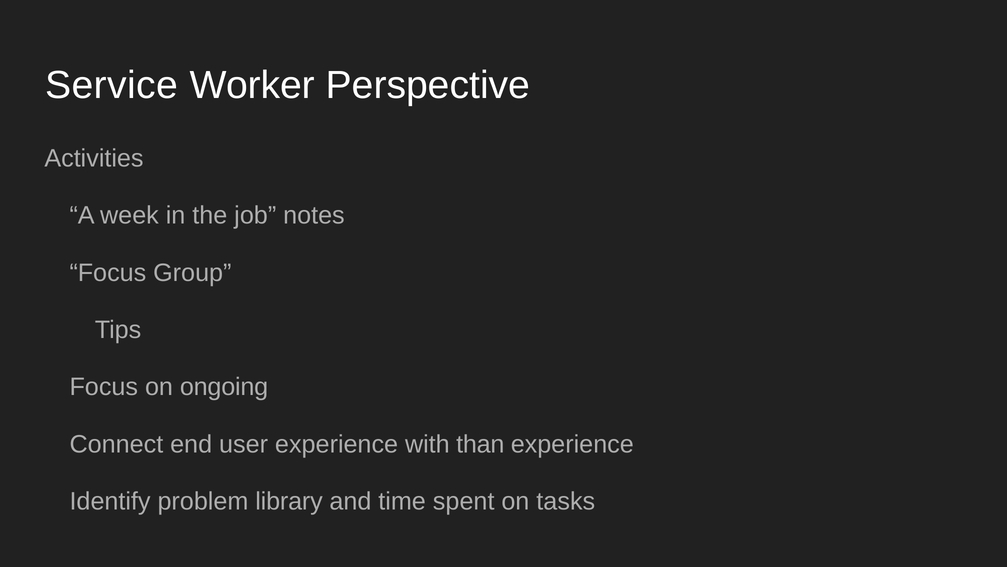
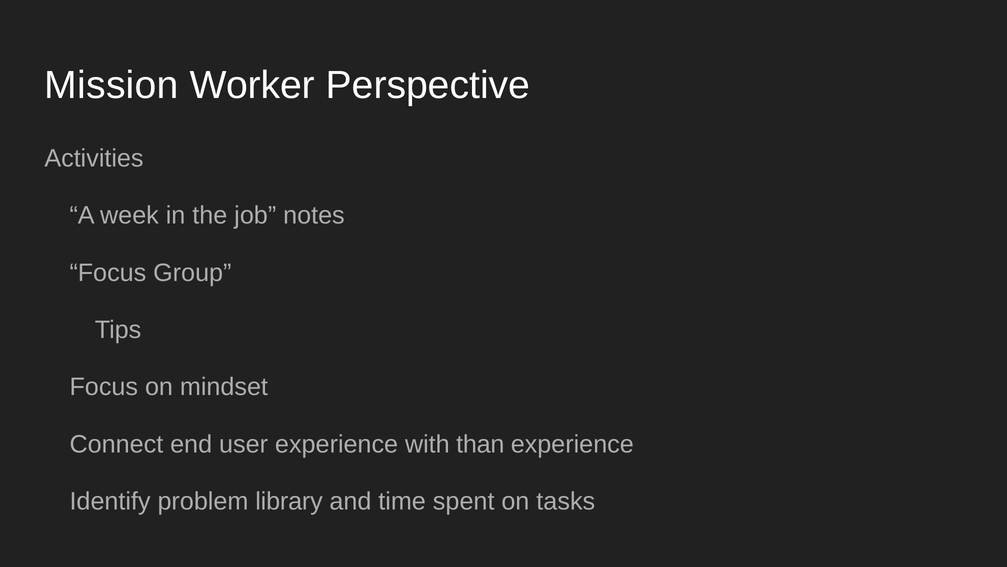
Service: Service -> Mission
ongoing: ongoing -> mindset
